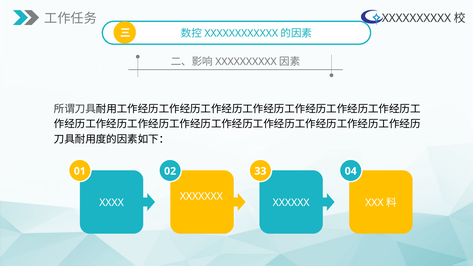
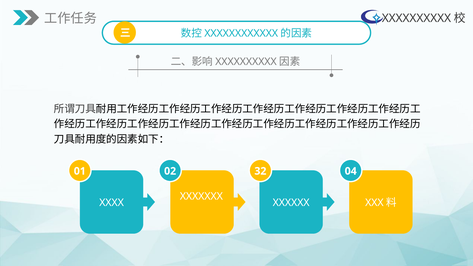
33: 33 -> 32
